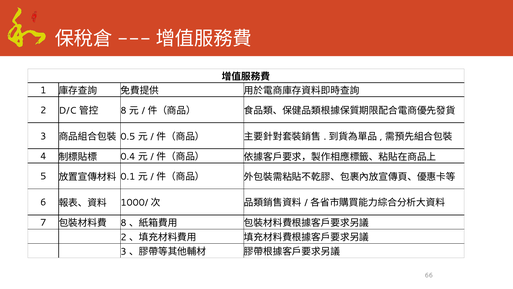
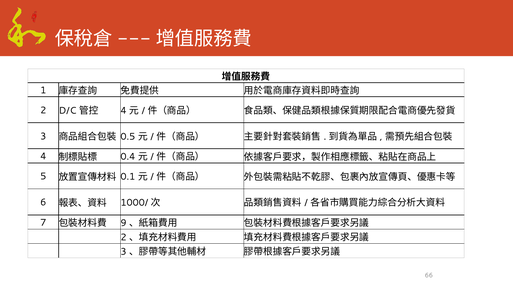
8 at (123, 110): 8 -> 4
8 at (123, 223): 8 -> 9
